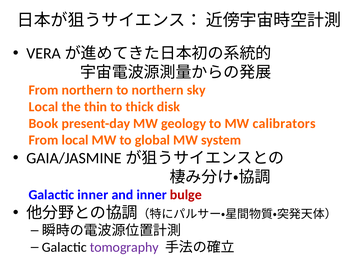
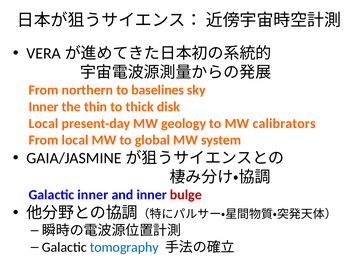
to northern: northern -> baselines
Local at (43, 107): Local -> Inner
Book at (43, 124): Book -> Local
tomography colour: purple -> blue
